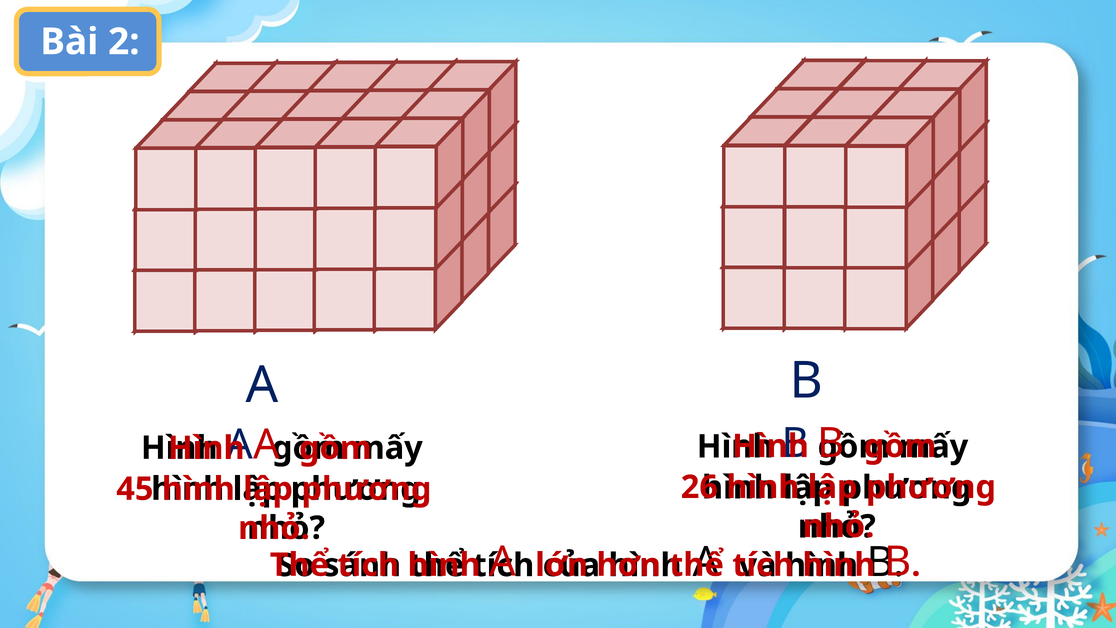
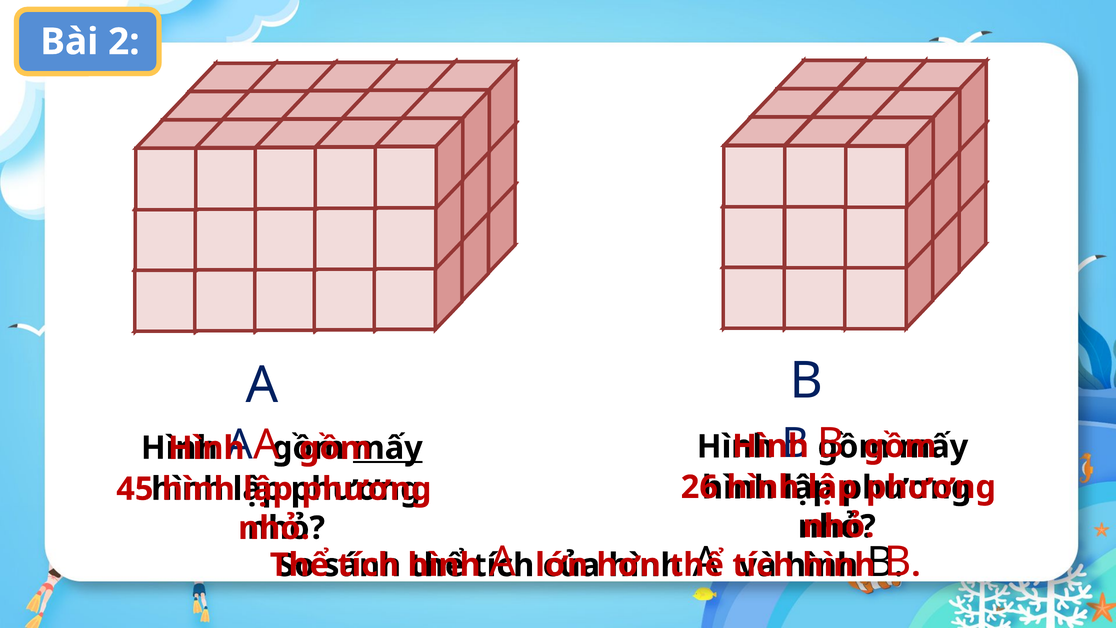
mấy at (388, 448) underline: none -> present
